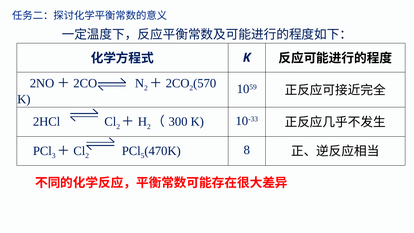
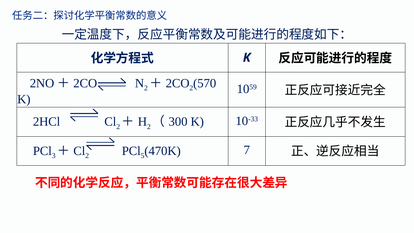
8: 8 -> 7
